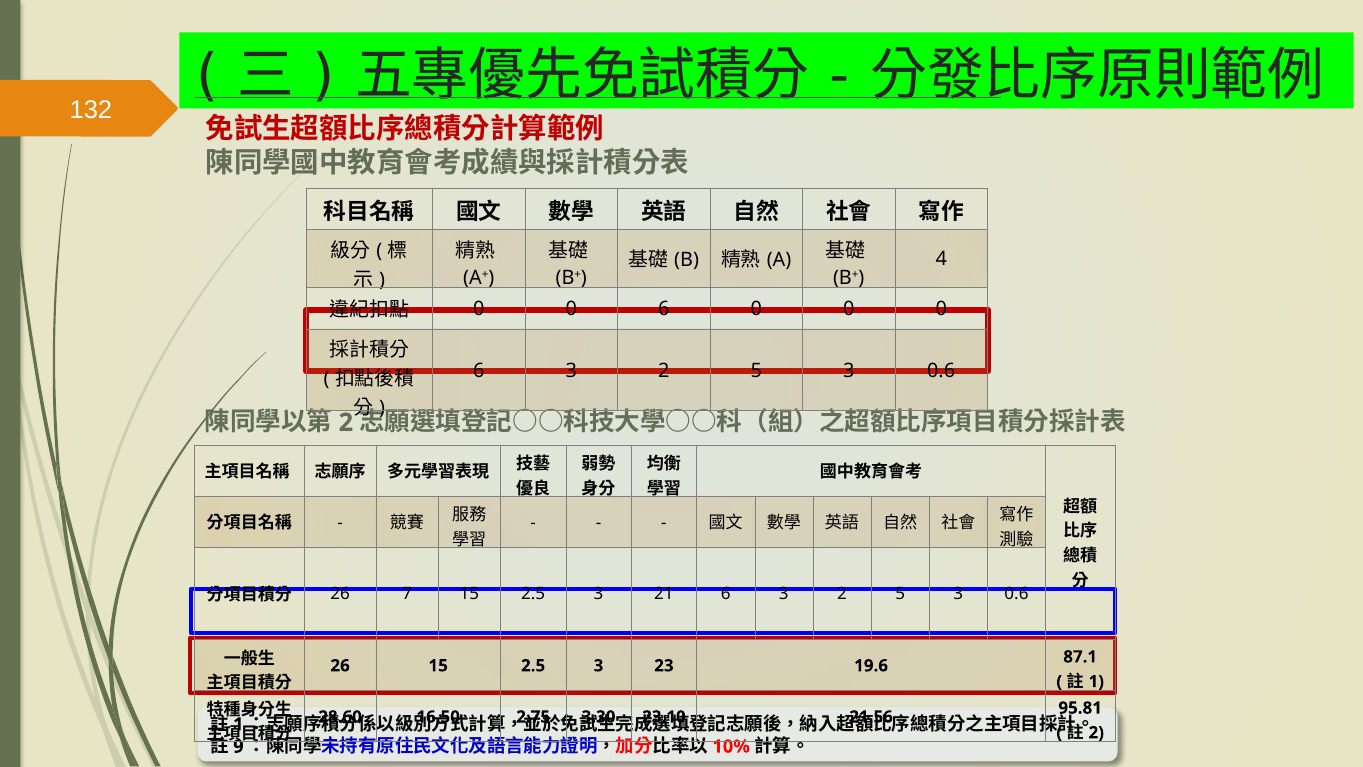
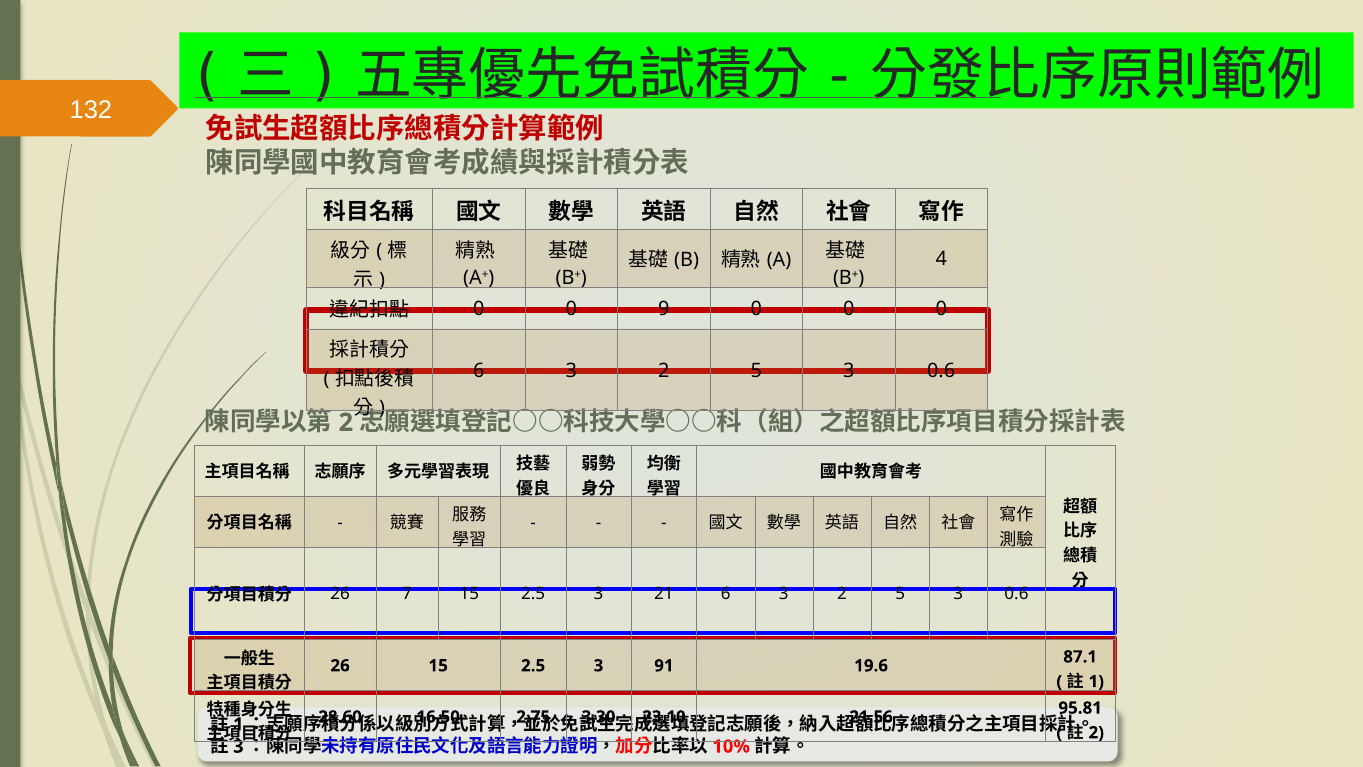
0 6: 6 -> 9
23: 23 -> 91
9 at (238, 746): 9 -> 3
